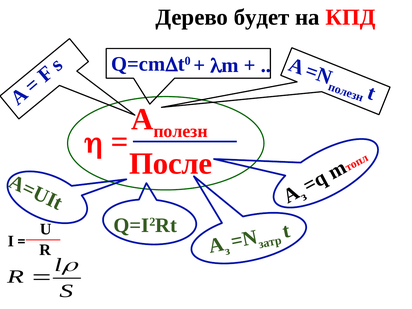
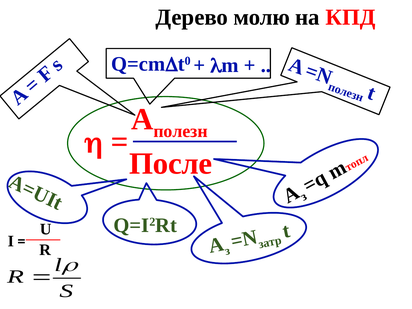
будет: будет -> молю
